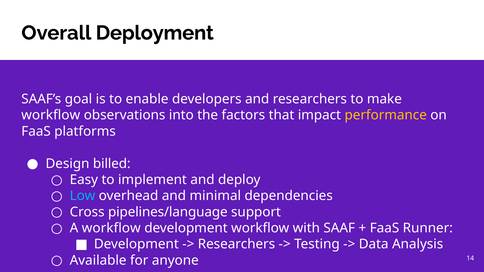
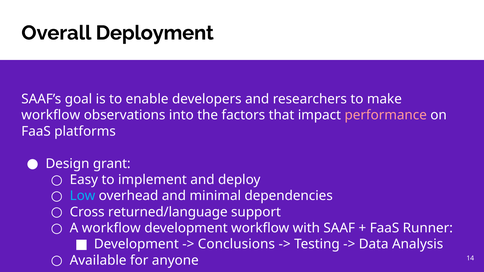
performance colour: yellow -> pink
billed: billed -> grant
pipelines/language: pipelines/language -> returned/language
Researchers at (236, 244): Researchers -> Conclusions
